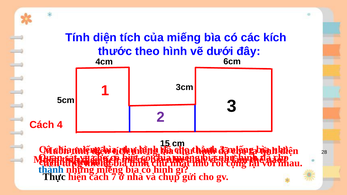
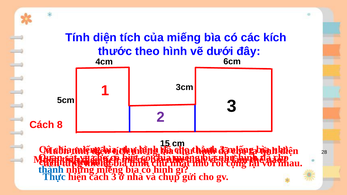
4: 4 -> 8
Thực colour: black -> blue
cách 7: 7 -> 3
